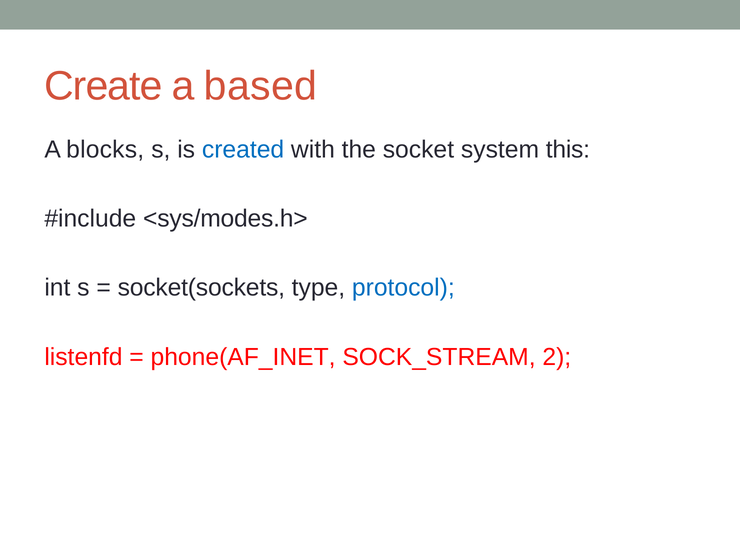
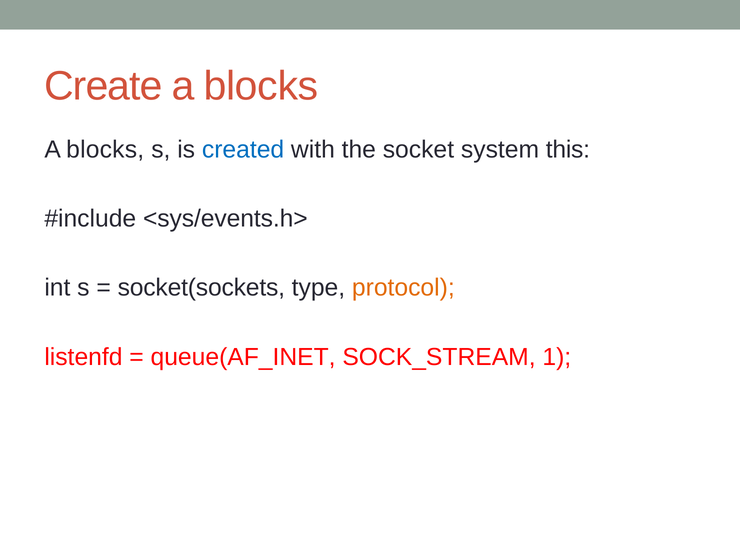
Create a based: based -> blocks
<sys/modes.h>: <sys/modes.h> -> <sys/events.h>
protocol colour: blue -> orange
phone(AF_INET: phone(AF_INET -> queue(AF_INET
2: 2 -> 1
